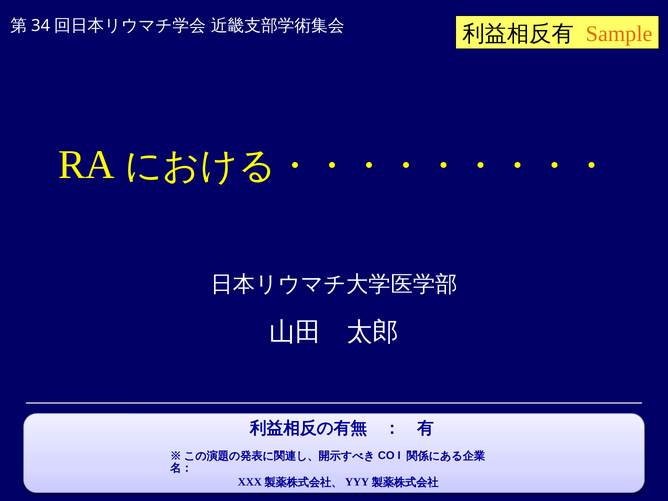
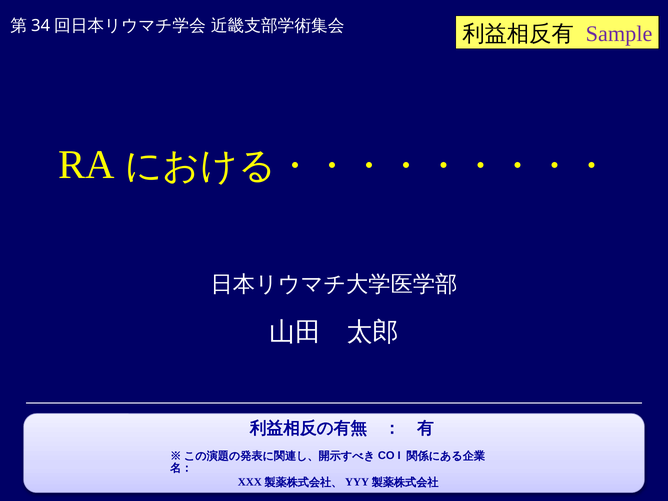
Sample colour: orange -> purple
